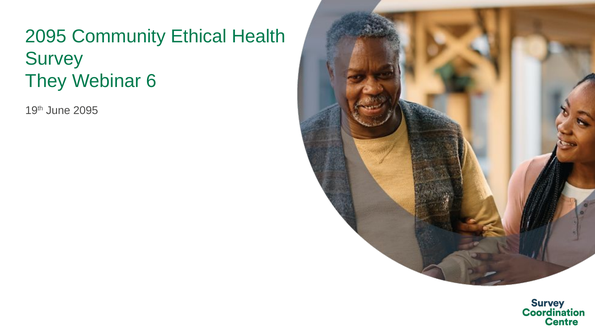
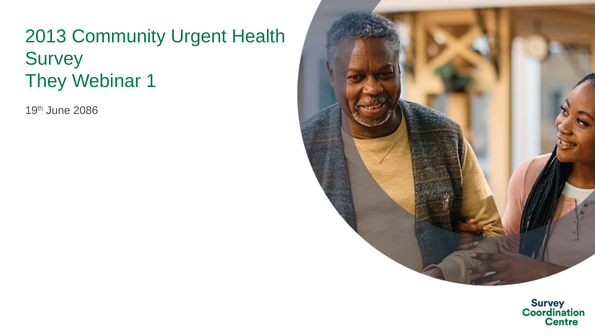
2095 at (46, 36): 2095 -> 2013
Ethical: Ethical -> Urgent
6: 6 -> 1
June 2095: 2095 -> 2086
